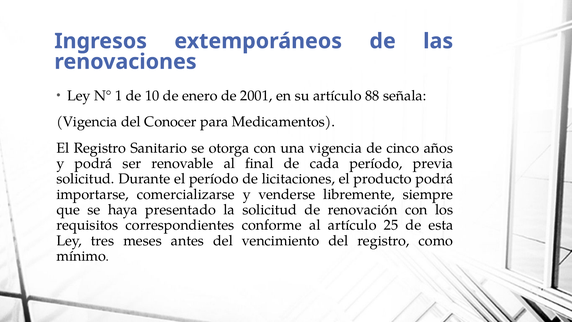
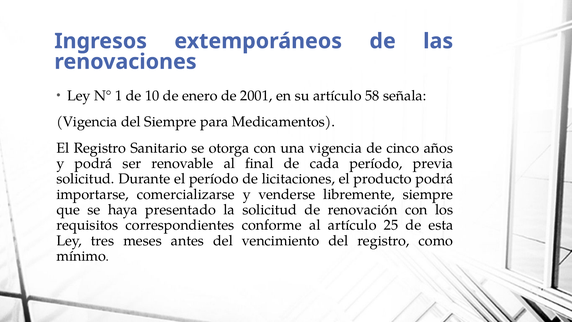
88: 88 -> 58
del Conocer: Conocer -> Siempre
